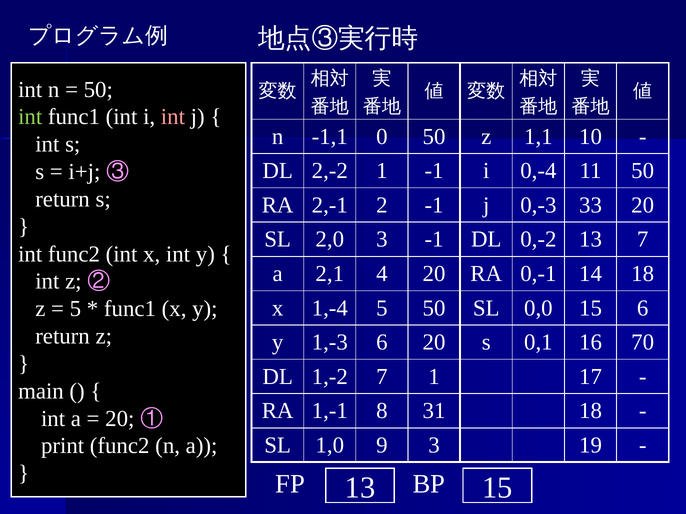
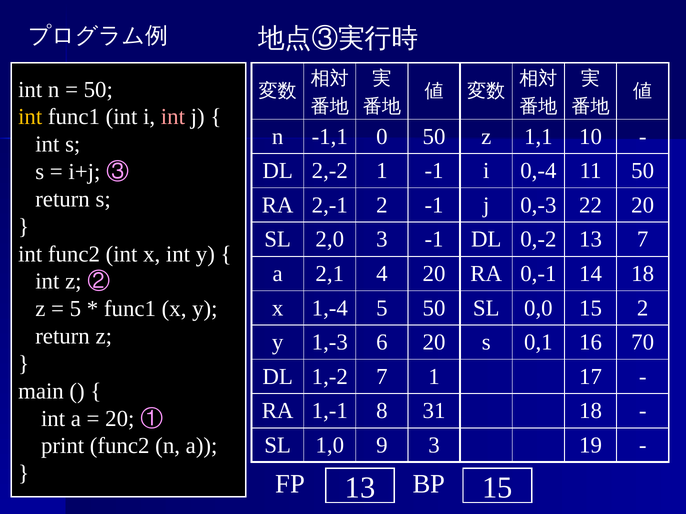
int at (30, 117) colour: light green -> yellow
33: 33 -> 22
15 6: 6 -> 2
